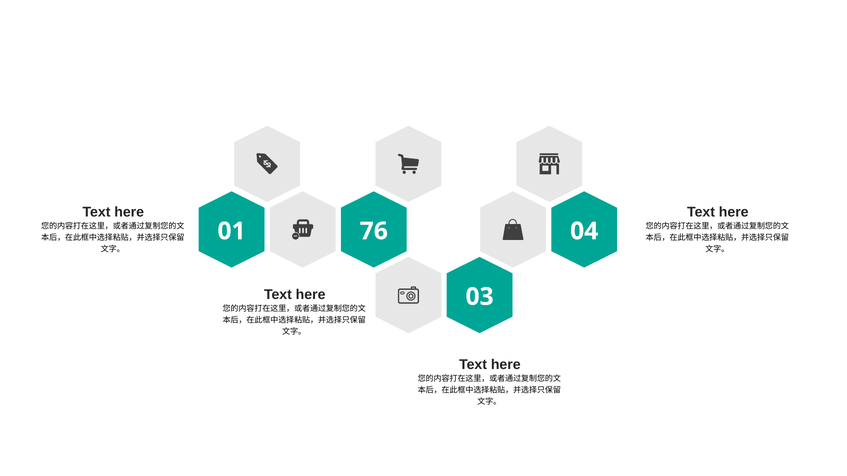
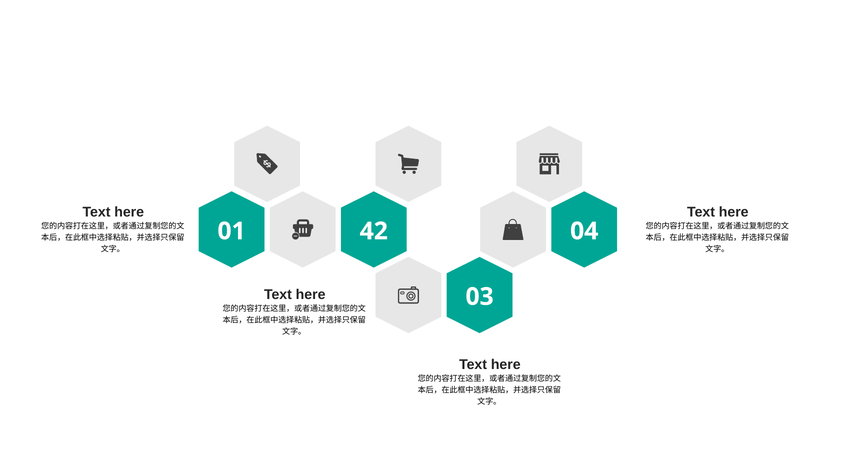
76: 76 -> 42
